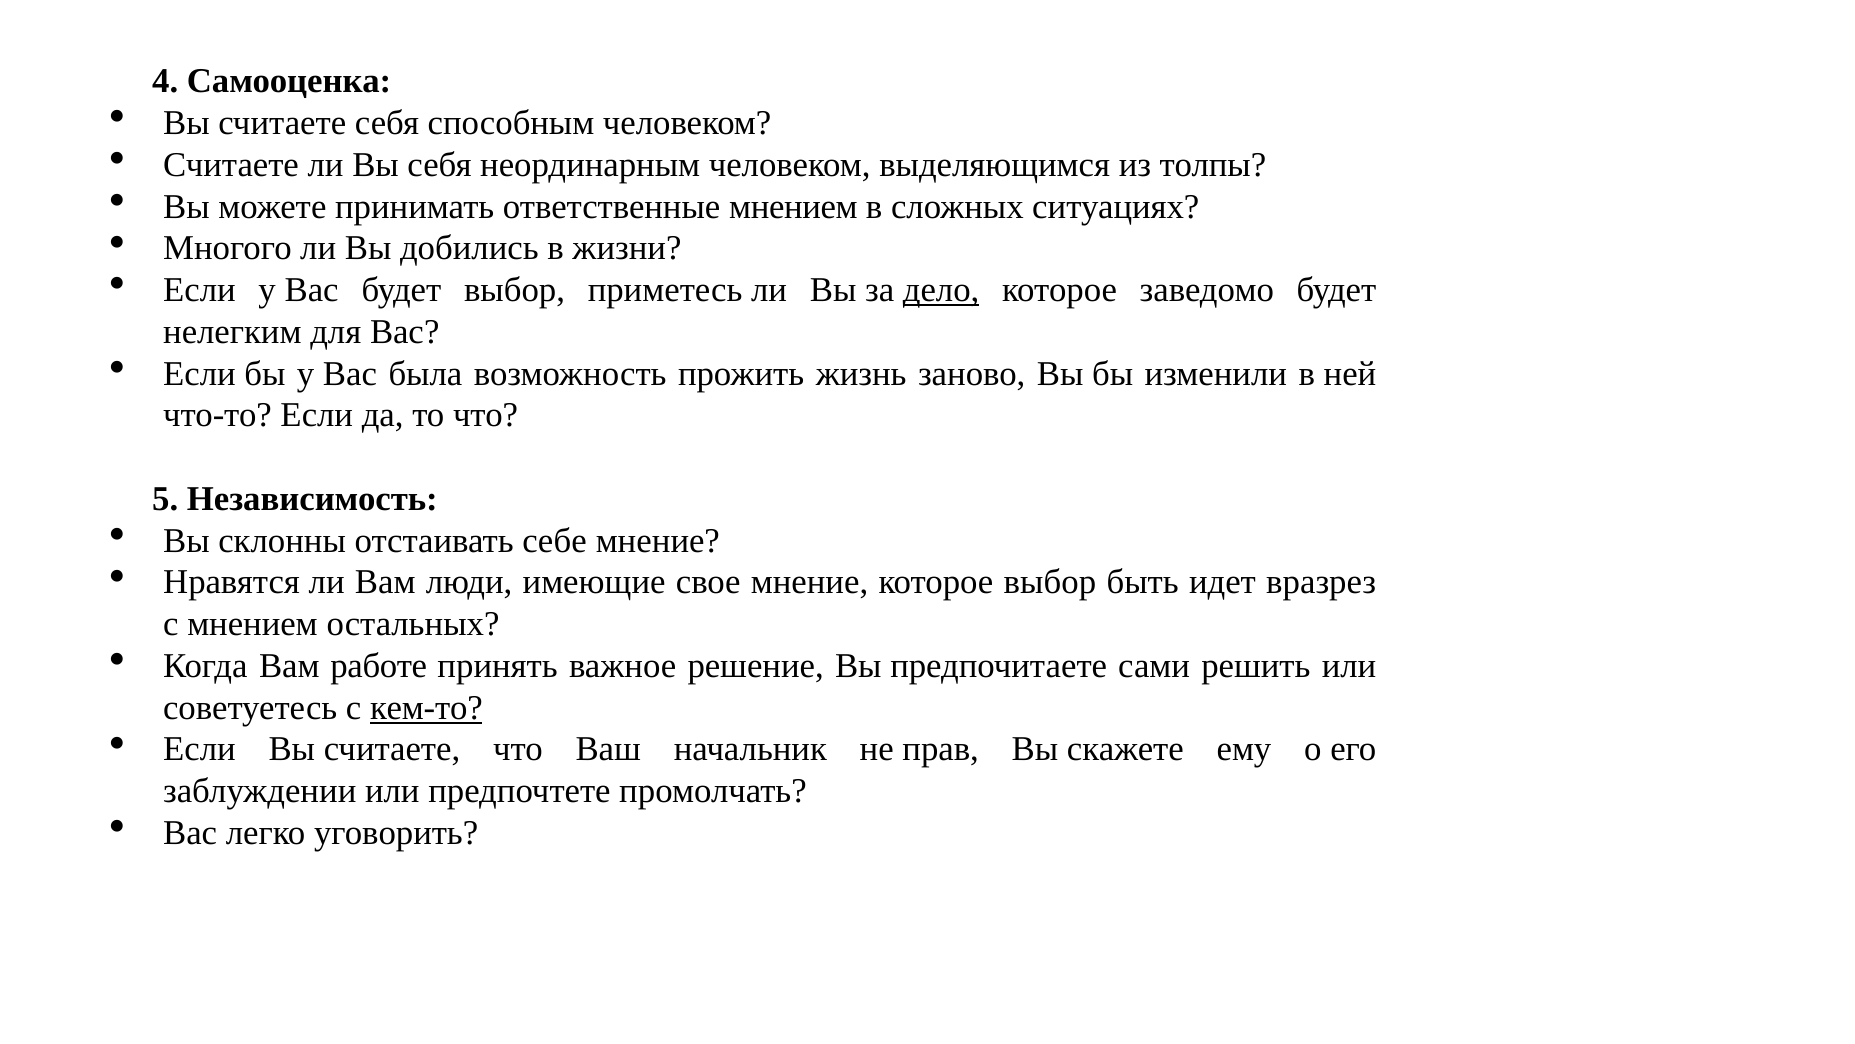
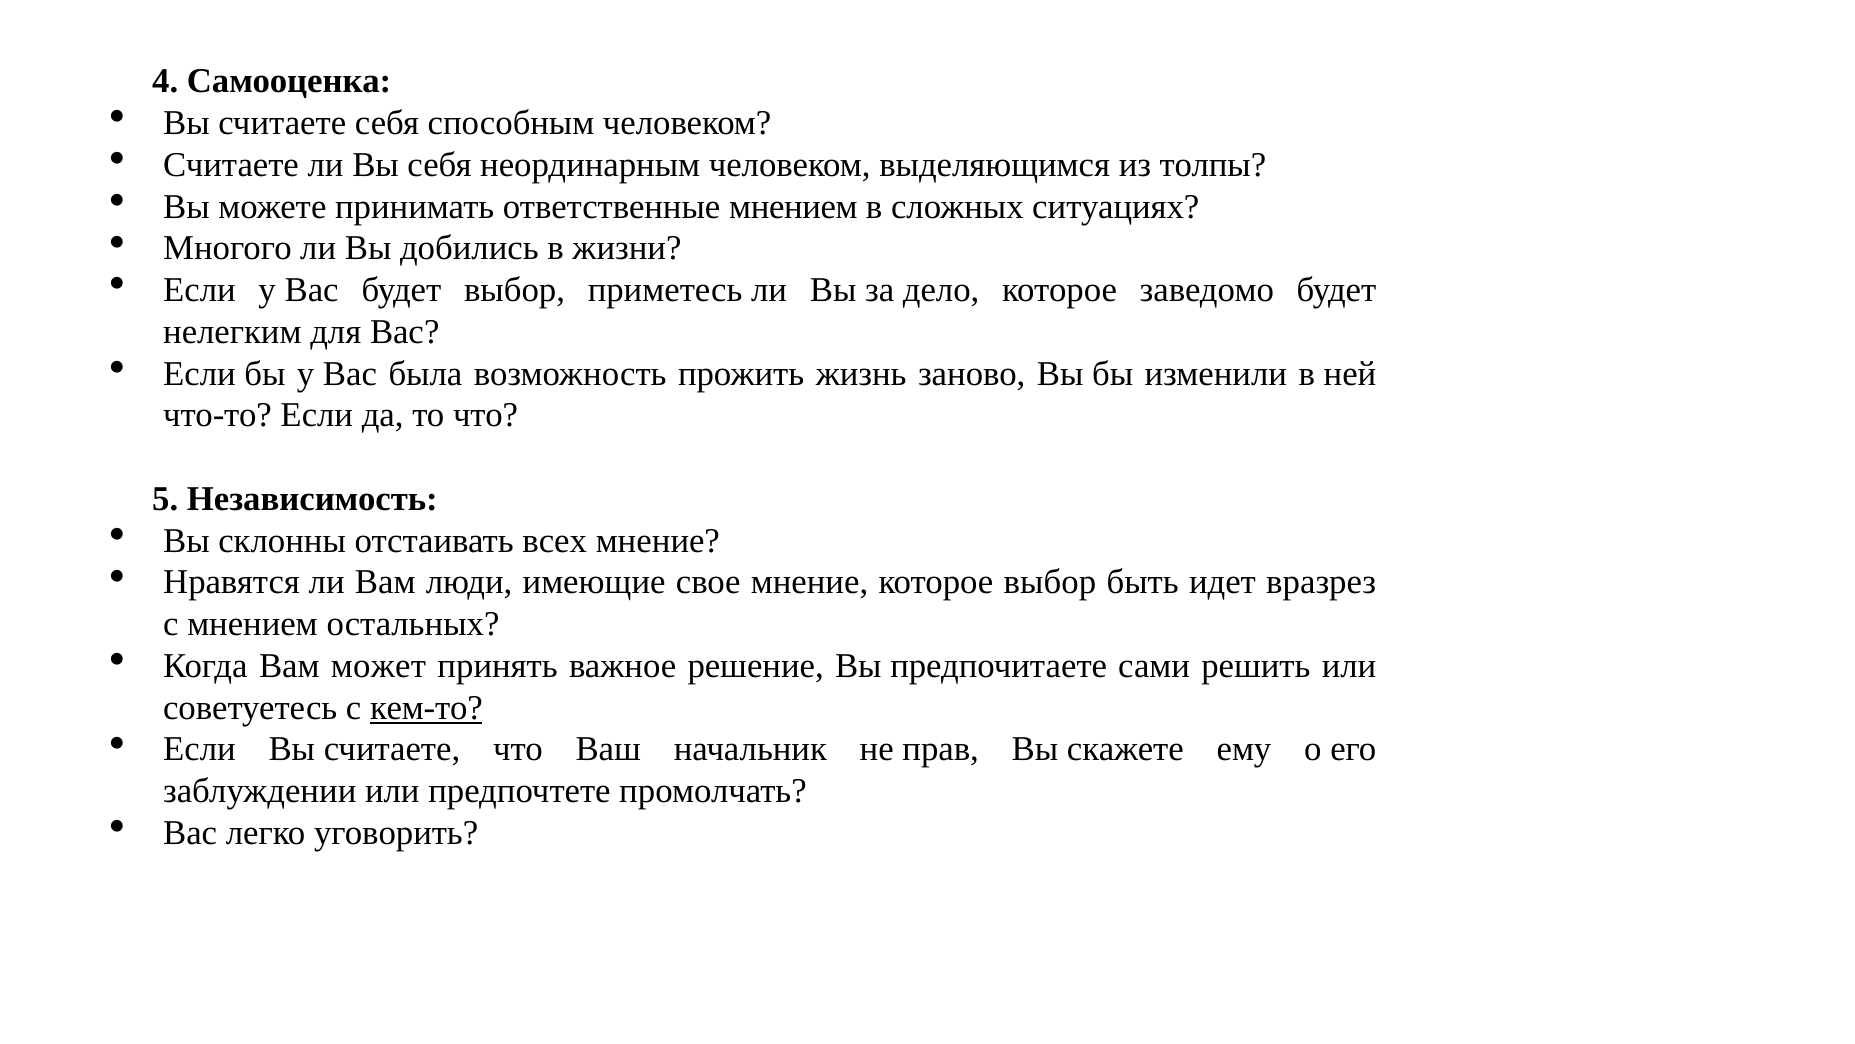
дело underline: present -> none
себе: себе -> всех
работе: работе -> может
